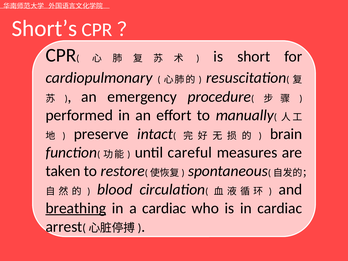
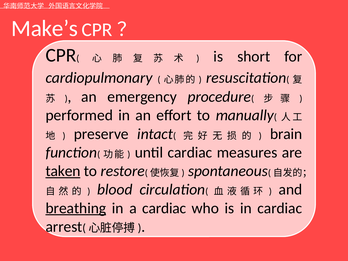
Short’s: Short’s -> Make’s
until careful: careful -> cardiac
taken underline: none -> present
